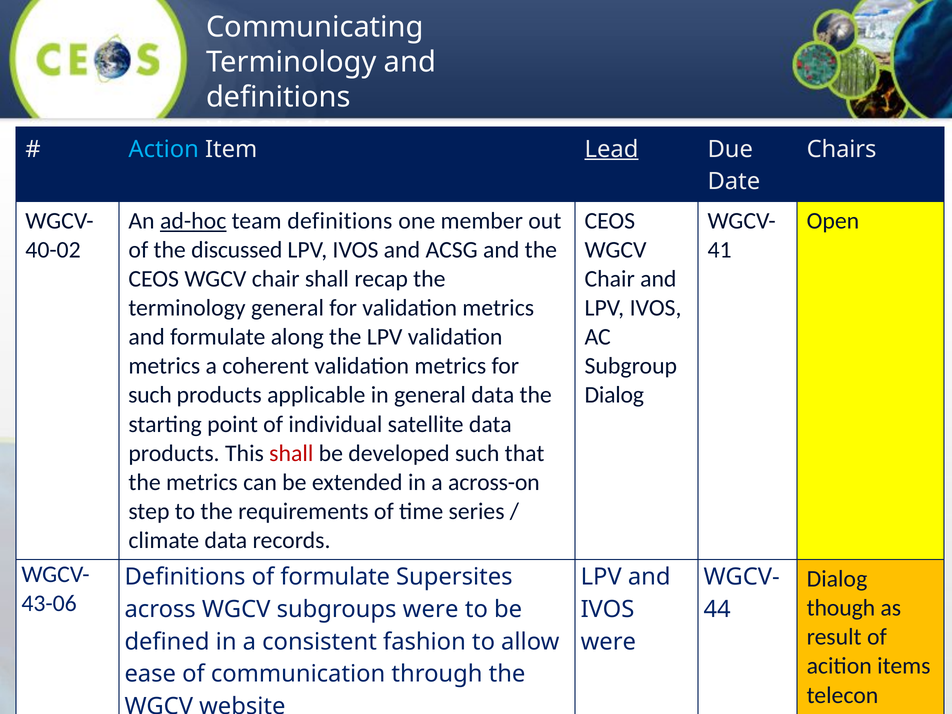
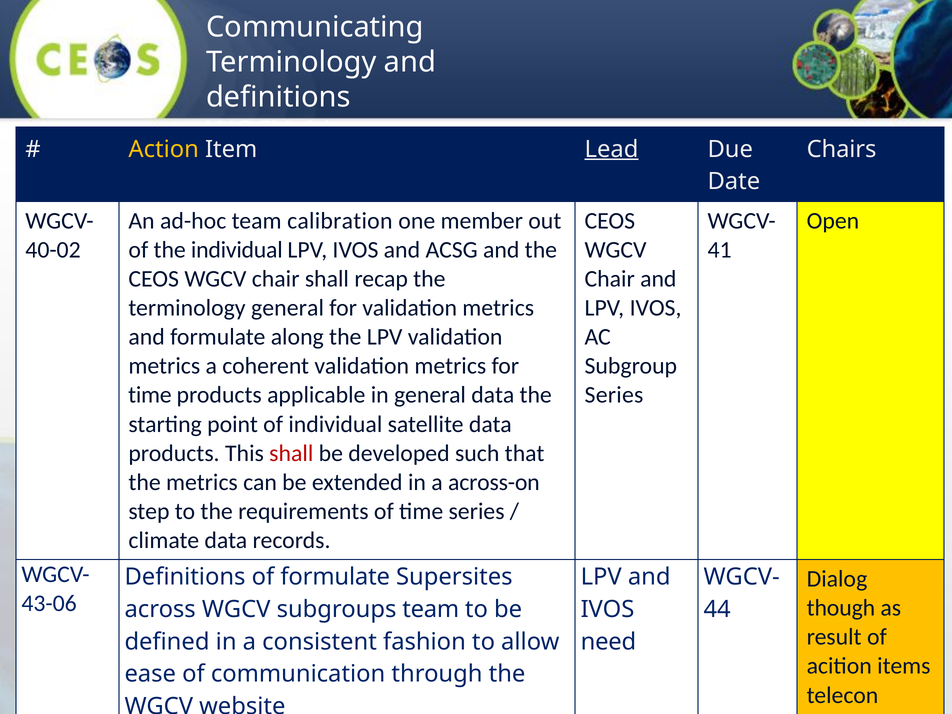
Action colour: light blue -> yellow
ad-hoc underline: present -> none
team definitions: definitions -> calibration
the discussed: discussed -> individual
such at (150, 395): such -> time
Dialog at (614, 395): Dialog -> Series
subgroups were: were -> team
were at (608, 642): were -> need
